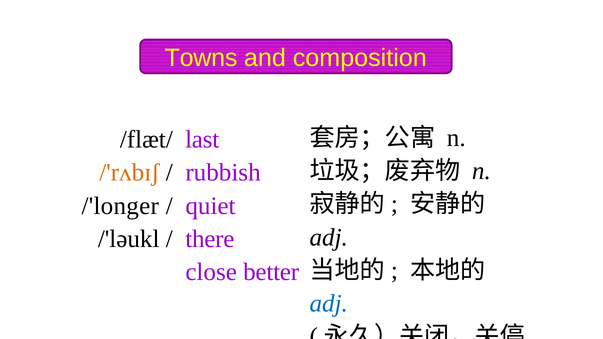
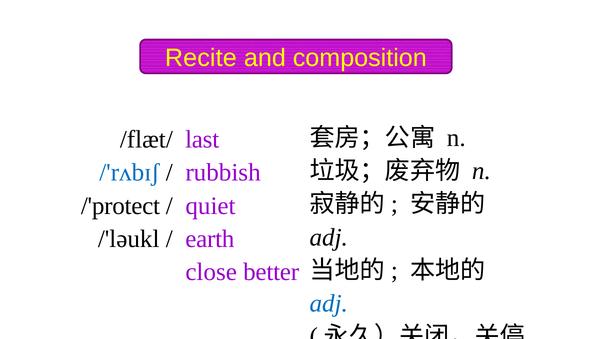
Towns: Towns -> Recite
/'rʌbɪʃ colour: orange -> blue
/'longer: /'longer -> /'protect
there: there -> earth
